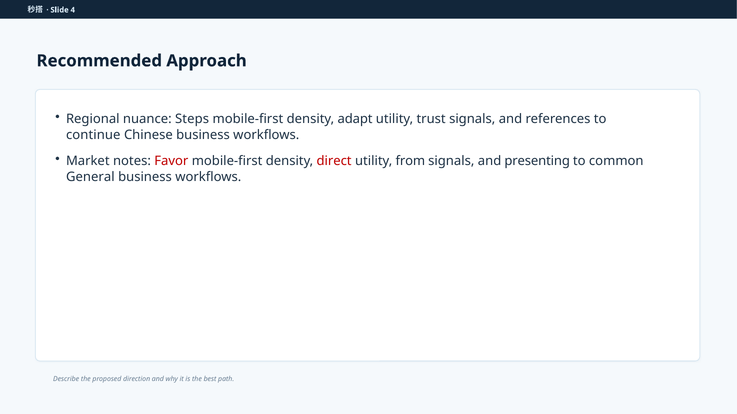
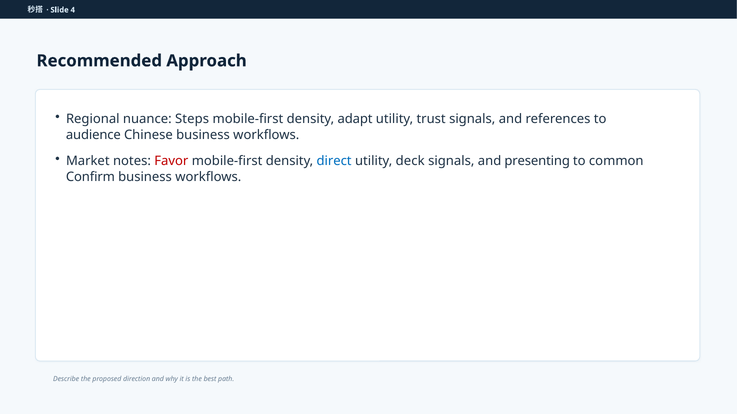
continue: continue -> audience
direct colour: red -> blue
from: from -> deck
General: General -> Confirm
